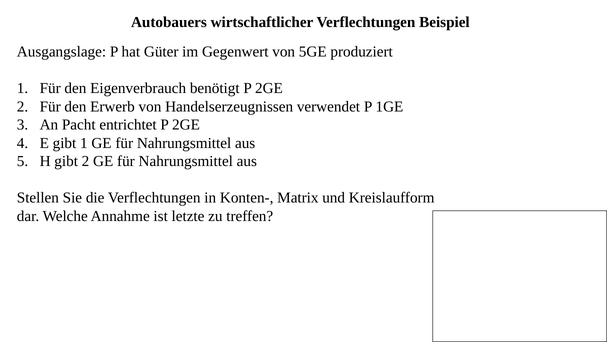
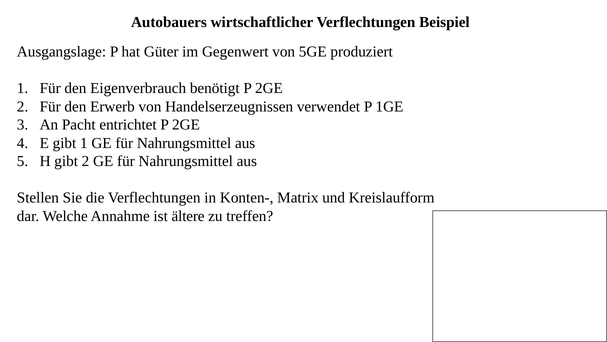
letzte: letzte -> ältere
